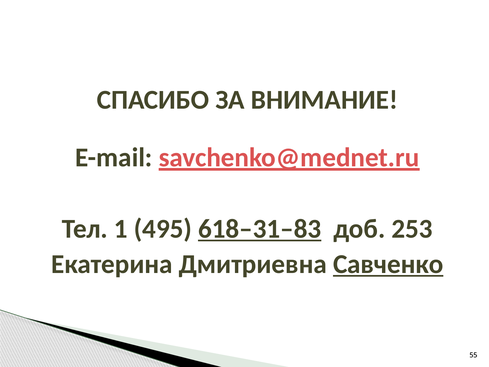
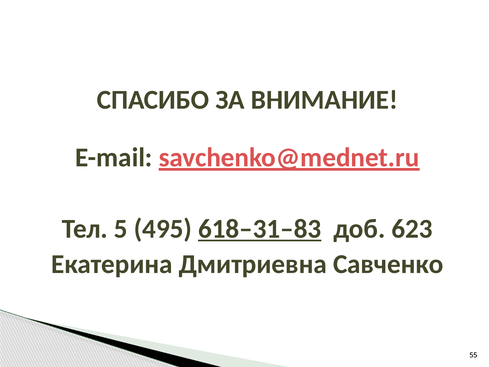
1: 1 -> 5
253: 253 -> 623
Савченко underline: present -> none
